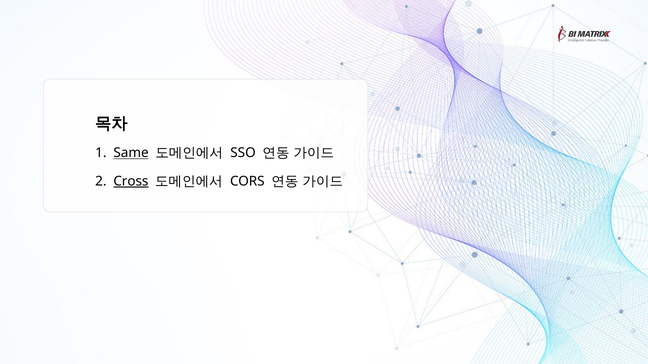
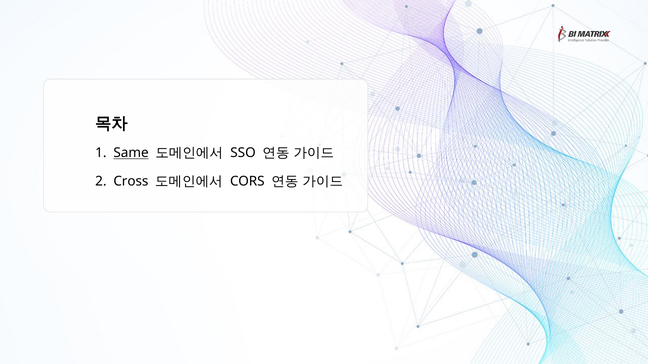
Cross underline: present -> none
